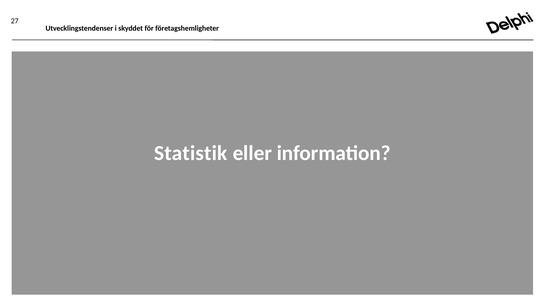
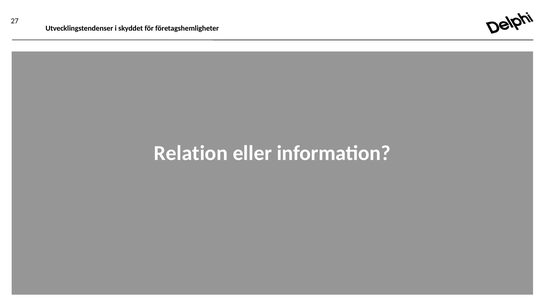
Statistik: Statistik -> Relation
